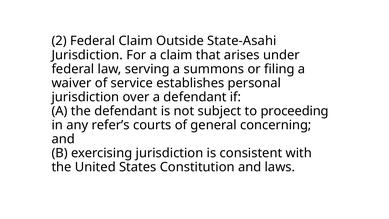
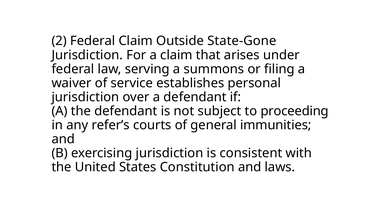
State-Asahi: State-Asahi -> State-Gone
concerning: concerning -> immunities
